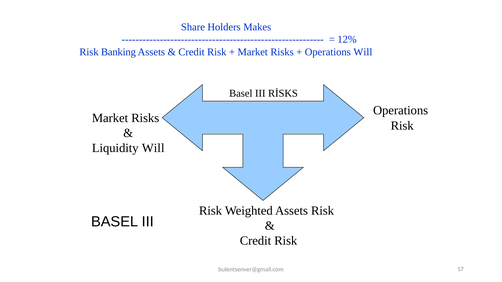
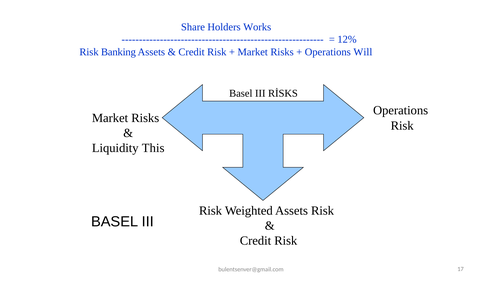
Makes: Makes -> Works
Liquidity Will: Will -> This
